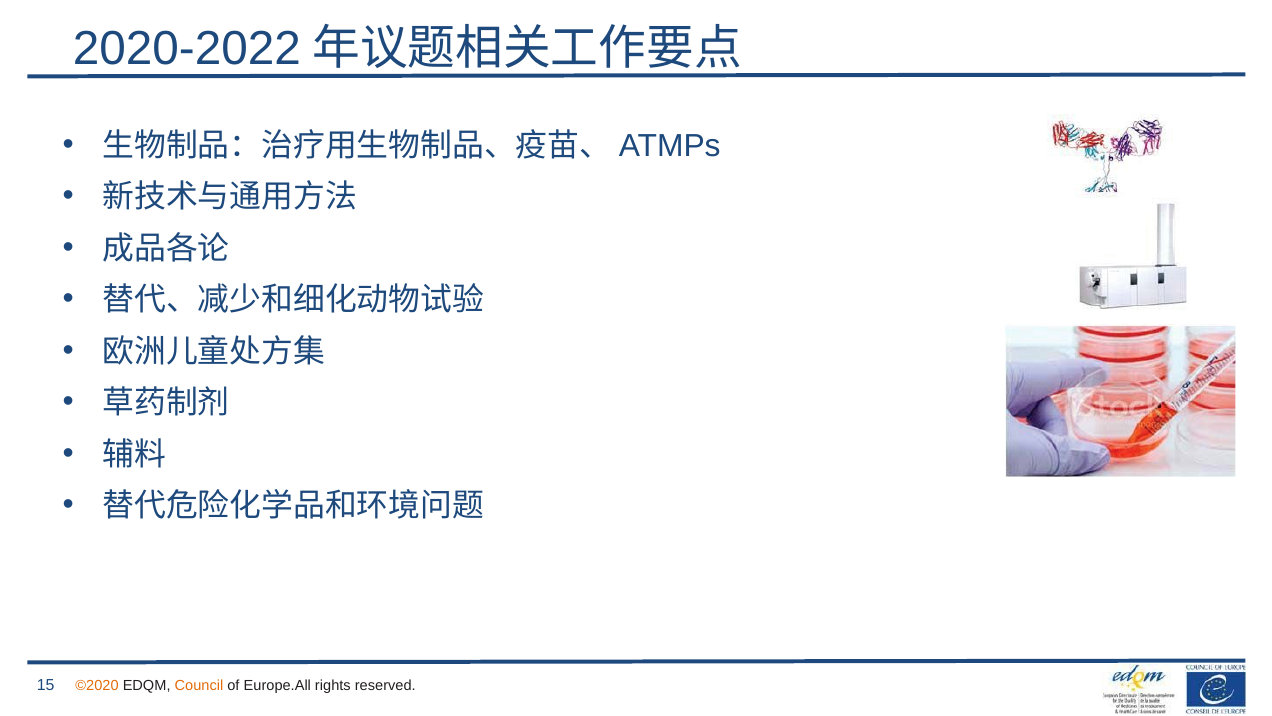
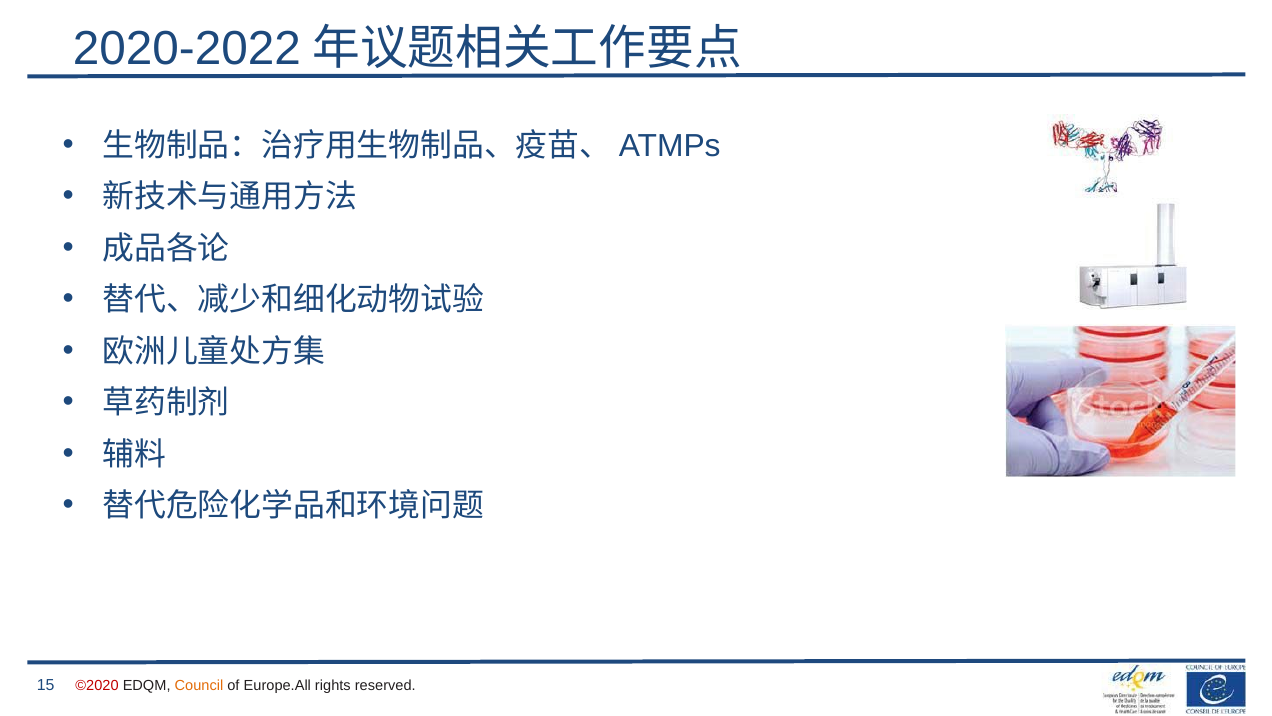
©2020 colour: orange -> red
